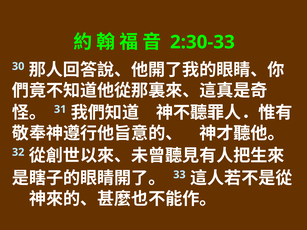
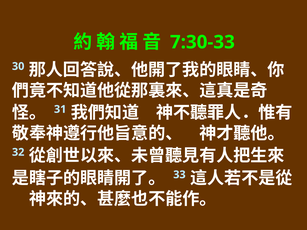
2:30-33: 2:30-33 -> 7:30-33
